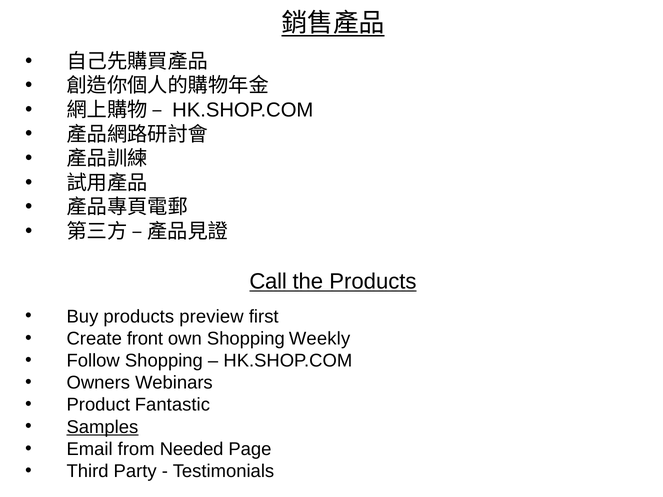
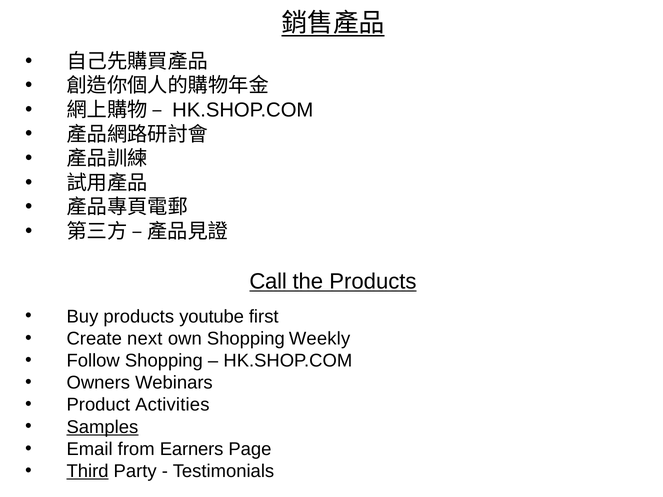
preview: preview -> youtube
front: front -> next
Fantastic: Fantastic -> Activities
Needed: Needed -> Earners
Third underline: none -> present
